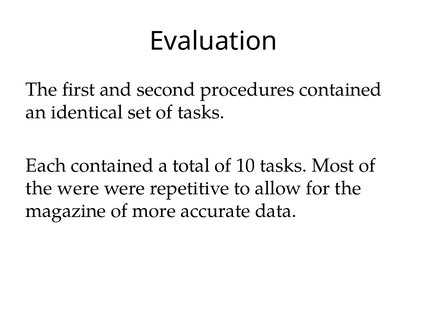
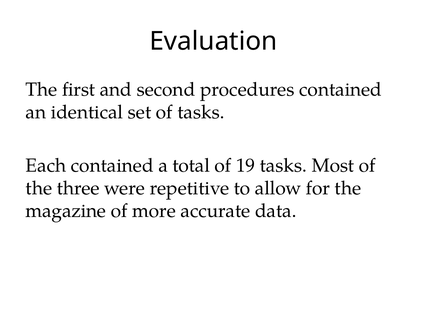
10: 10 -> 19
the were: were -> three
